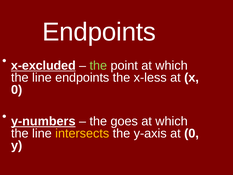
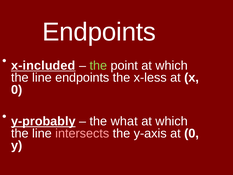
x-excluded: x-excluded -> x-included
y-numbers: y-numbers -> y-probably
goes: goes -> what
intersects colour: yellow -> pink
